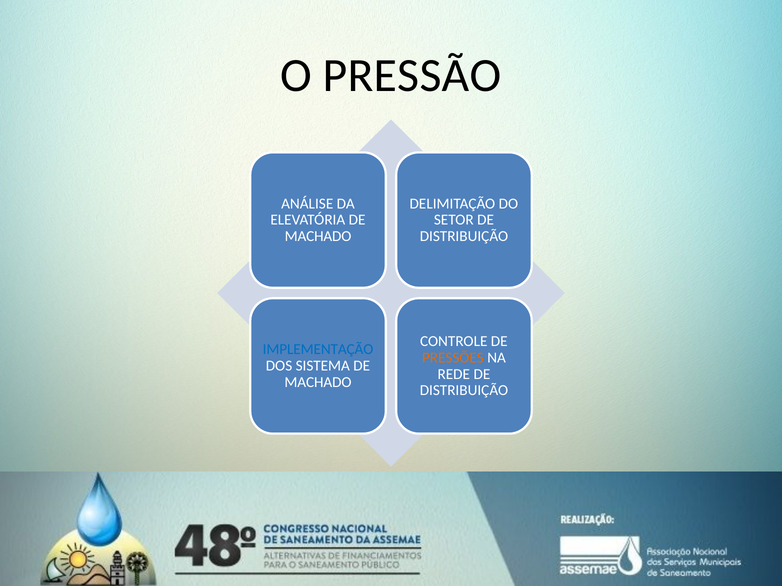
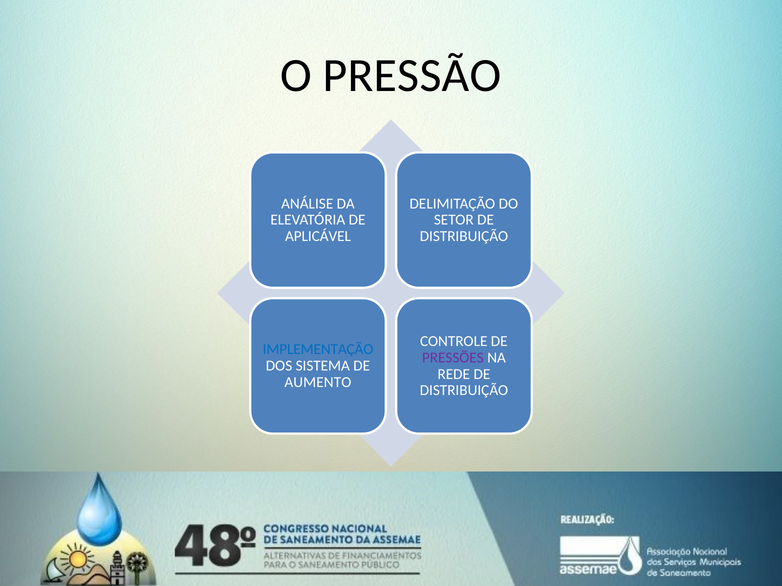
MACHADO at (318, 237): MACHADO -> APLICÁVEL
PRESSÕES colour: orange -> purple
MACHADO at (318, 383): MACHADO -> AUMENTO
